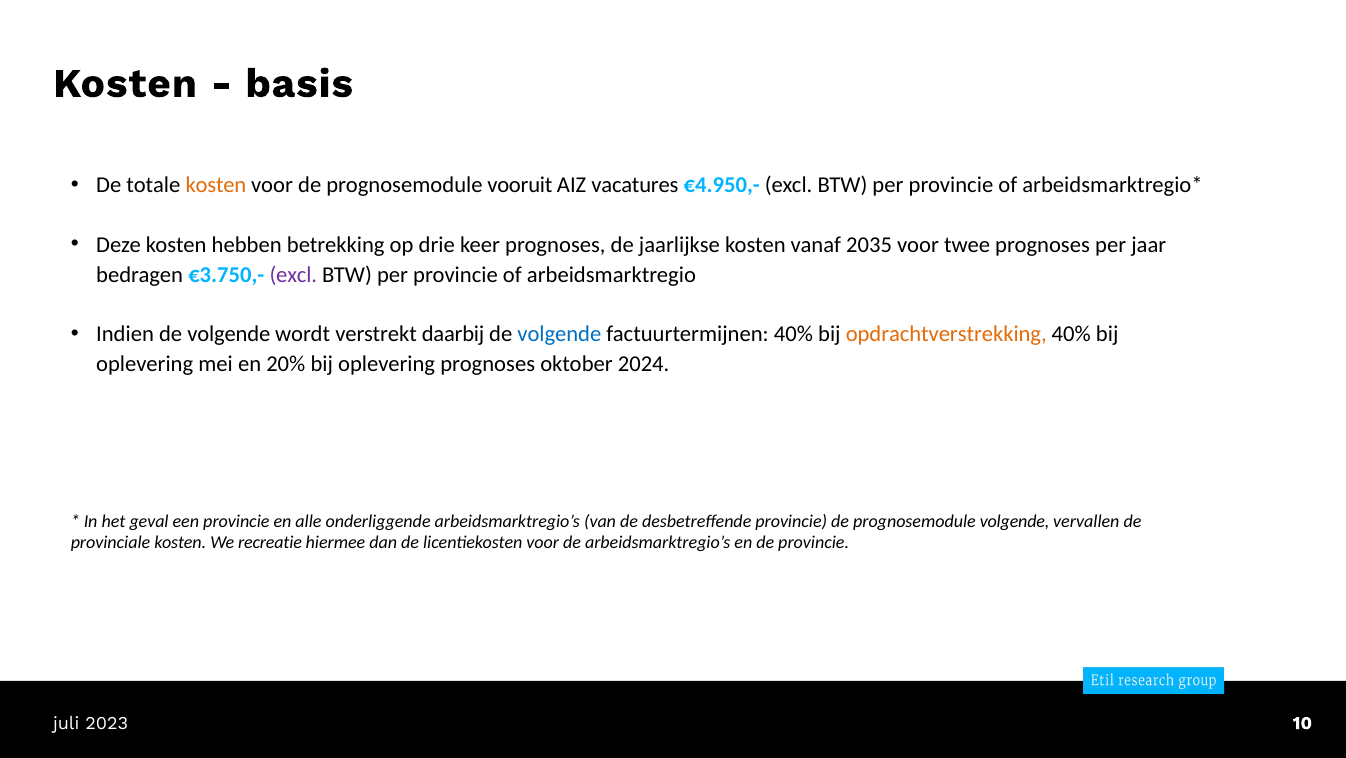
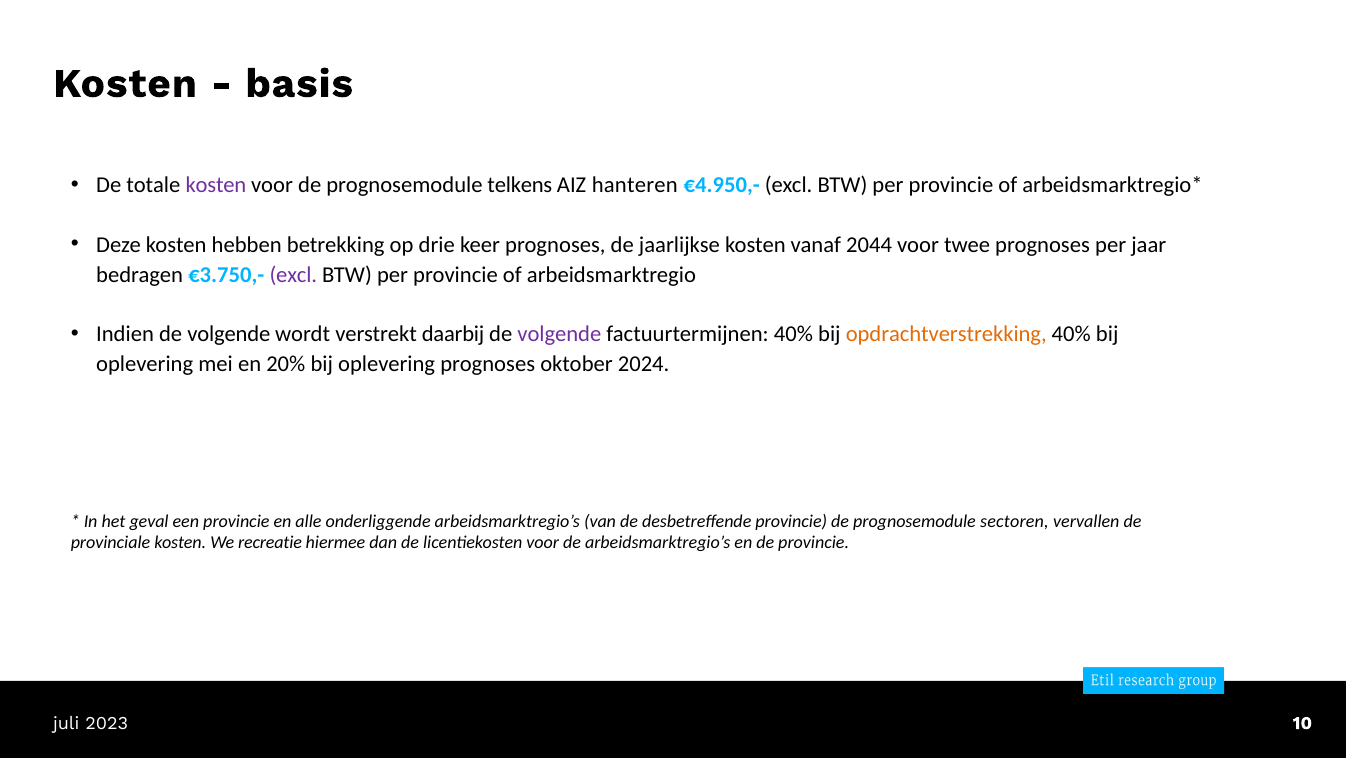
kosten at (216, 185) colour: orange -> purple
vooruit: vooruit -> telkens
vacatures: vacatures -> hanteren
2035: 2035 -> 2044
volgende at (559, 334) colour: blue -> purple
prognosemodule volgende: volgende -> sectoren
